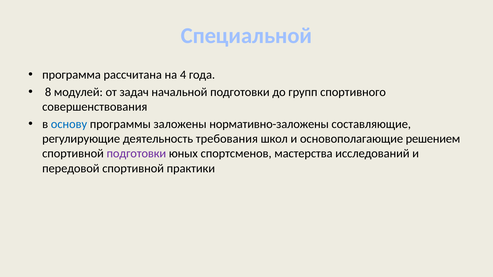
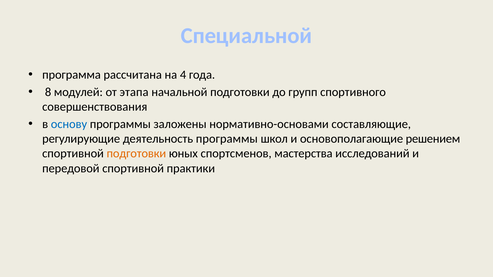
задач: задач -> этапа
нормативно-заложены: нормативно-заложены -> нормативно-основами
деятельность требования: требования -> программы
подготовки at (136, 154) colour: purple -> orange
